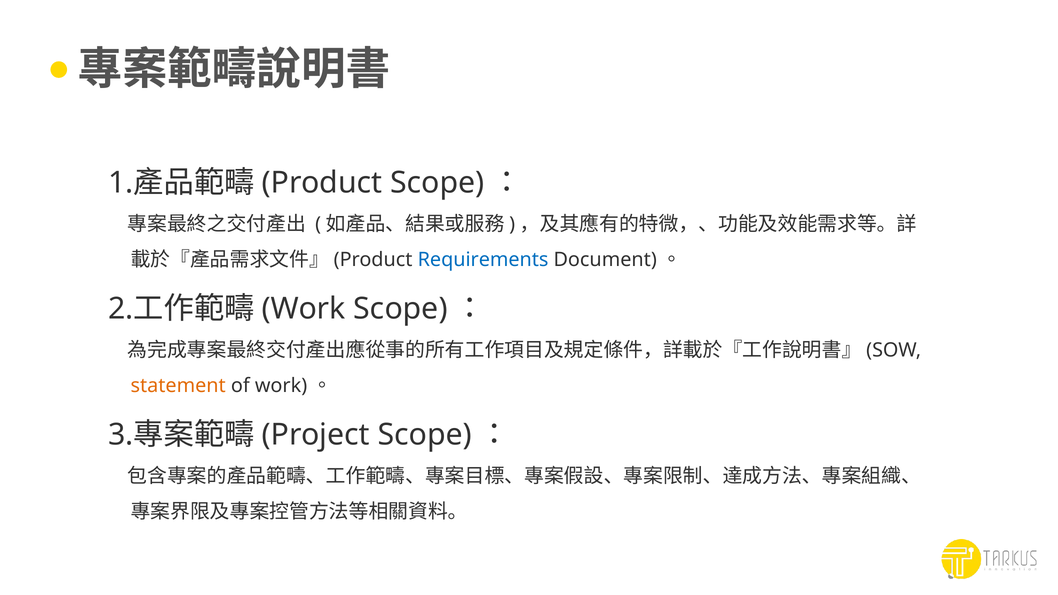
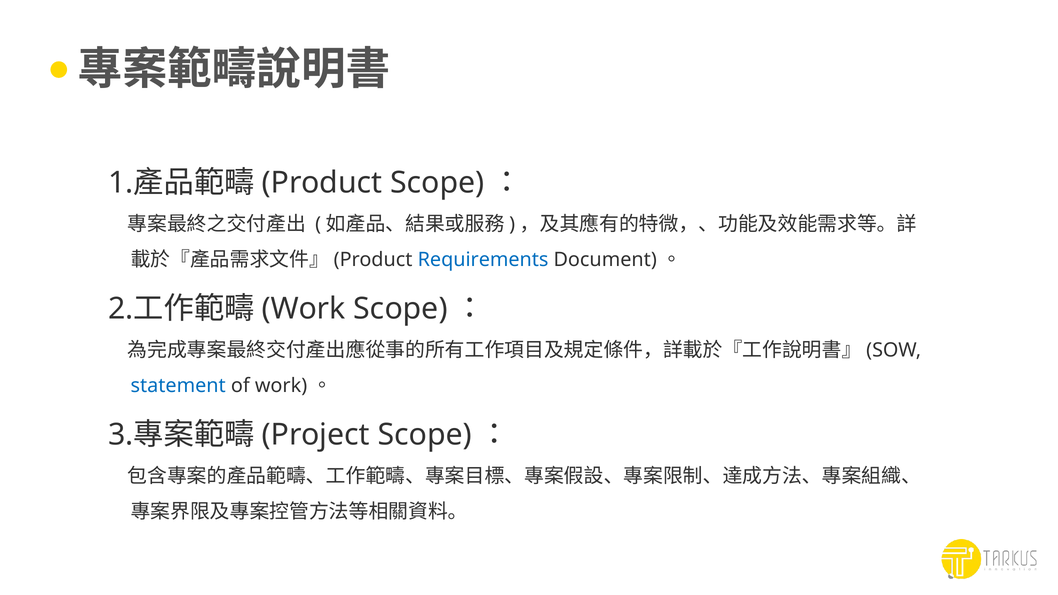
statement colour: orange -> blue
